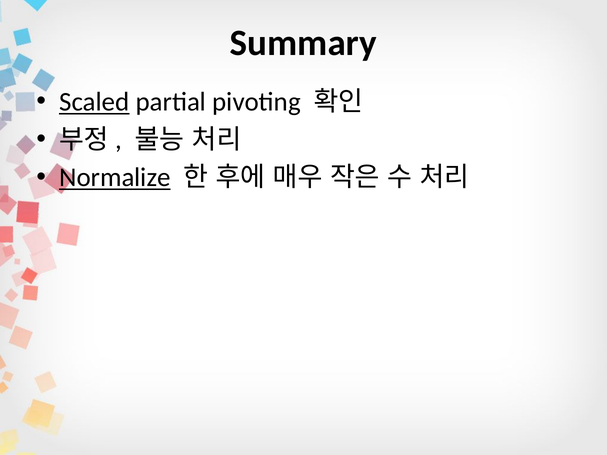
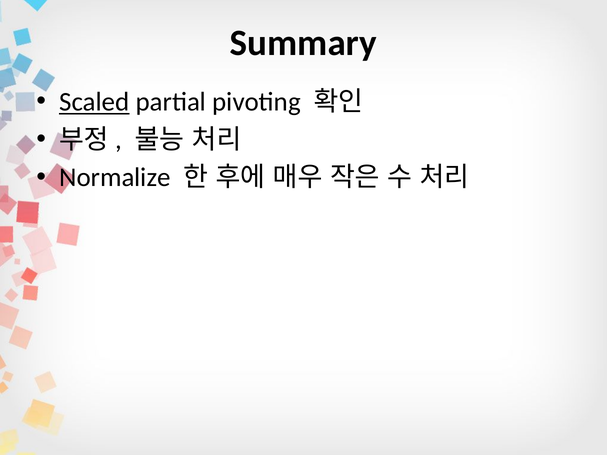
Normalize underline: present -> none
